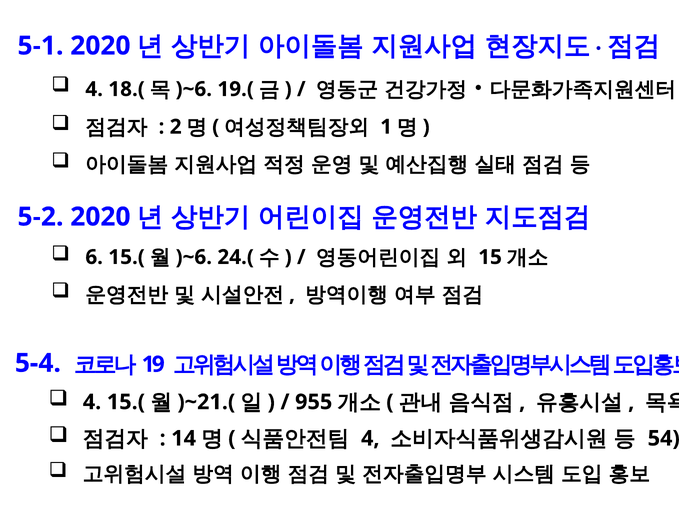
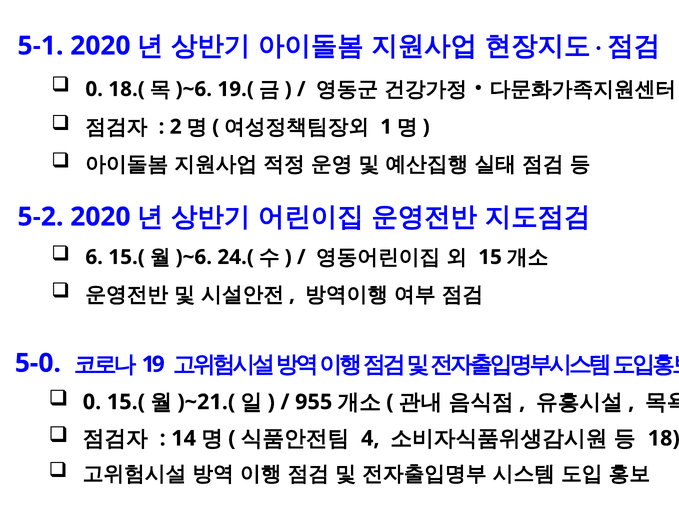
4 at (94, 89): 4 -> 0
5-4: 5-4 -> 5-0
4 at (92, 402): 4 -> 0
54: 54 -> 18
